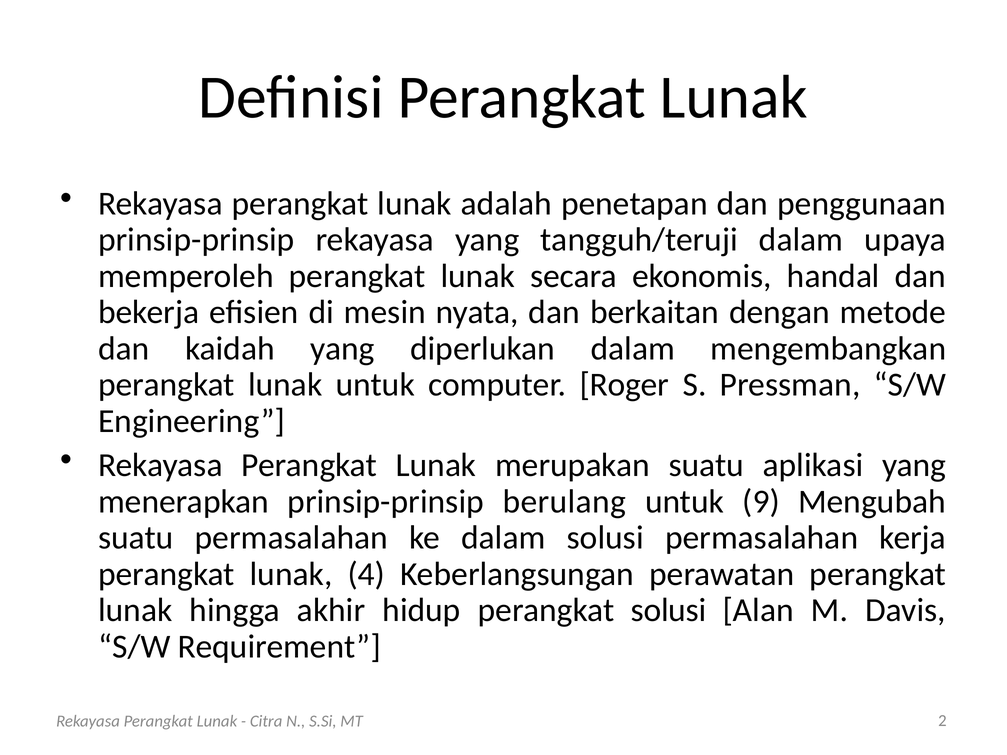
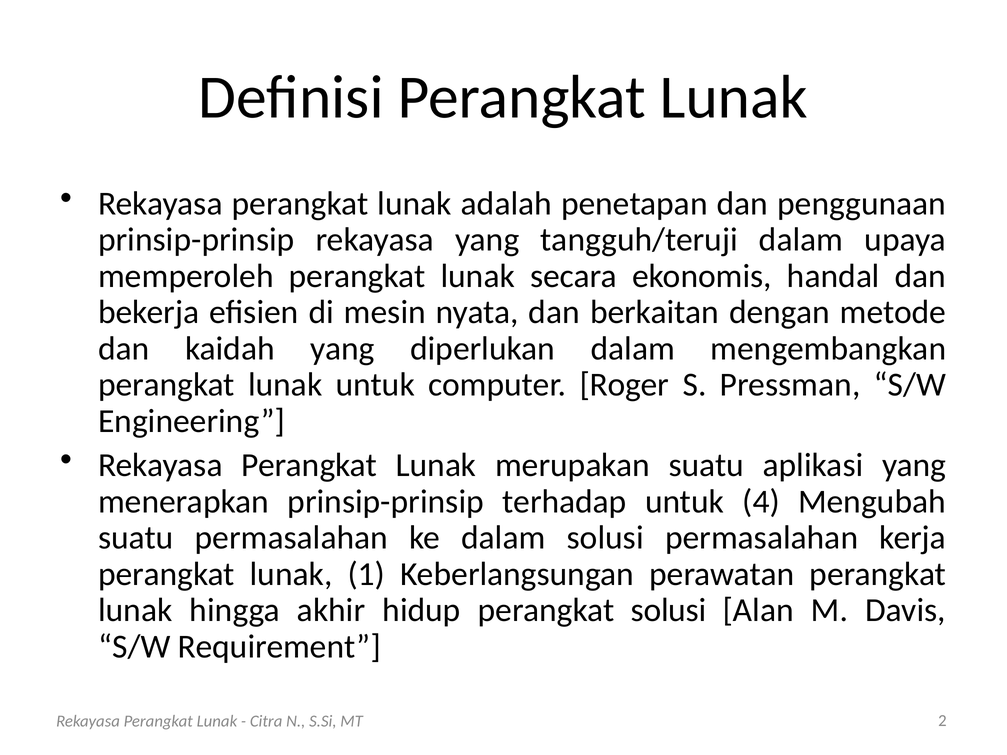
berulang: berulang -> terhadap
9: 9 -> 4
4: 4 -> 1
